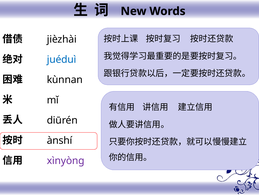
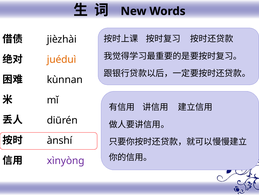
juéduì colour: blue -> orange
